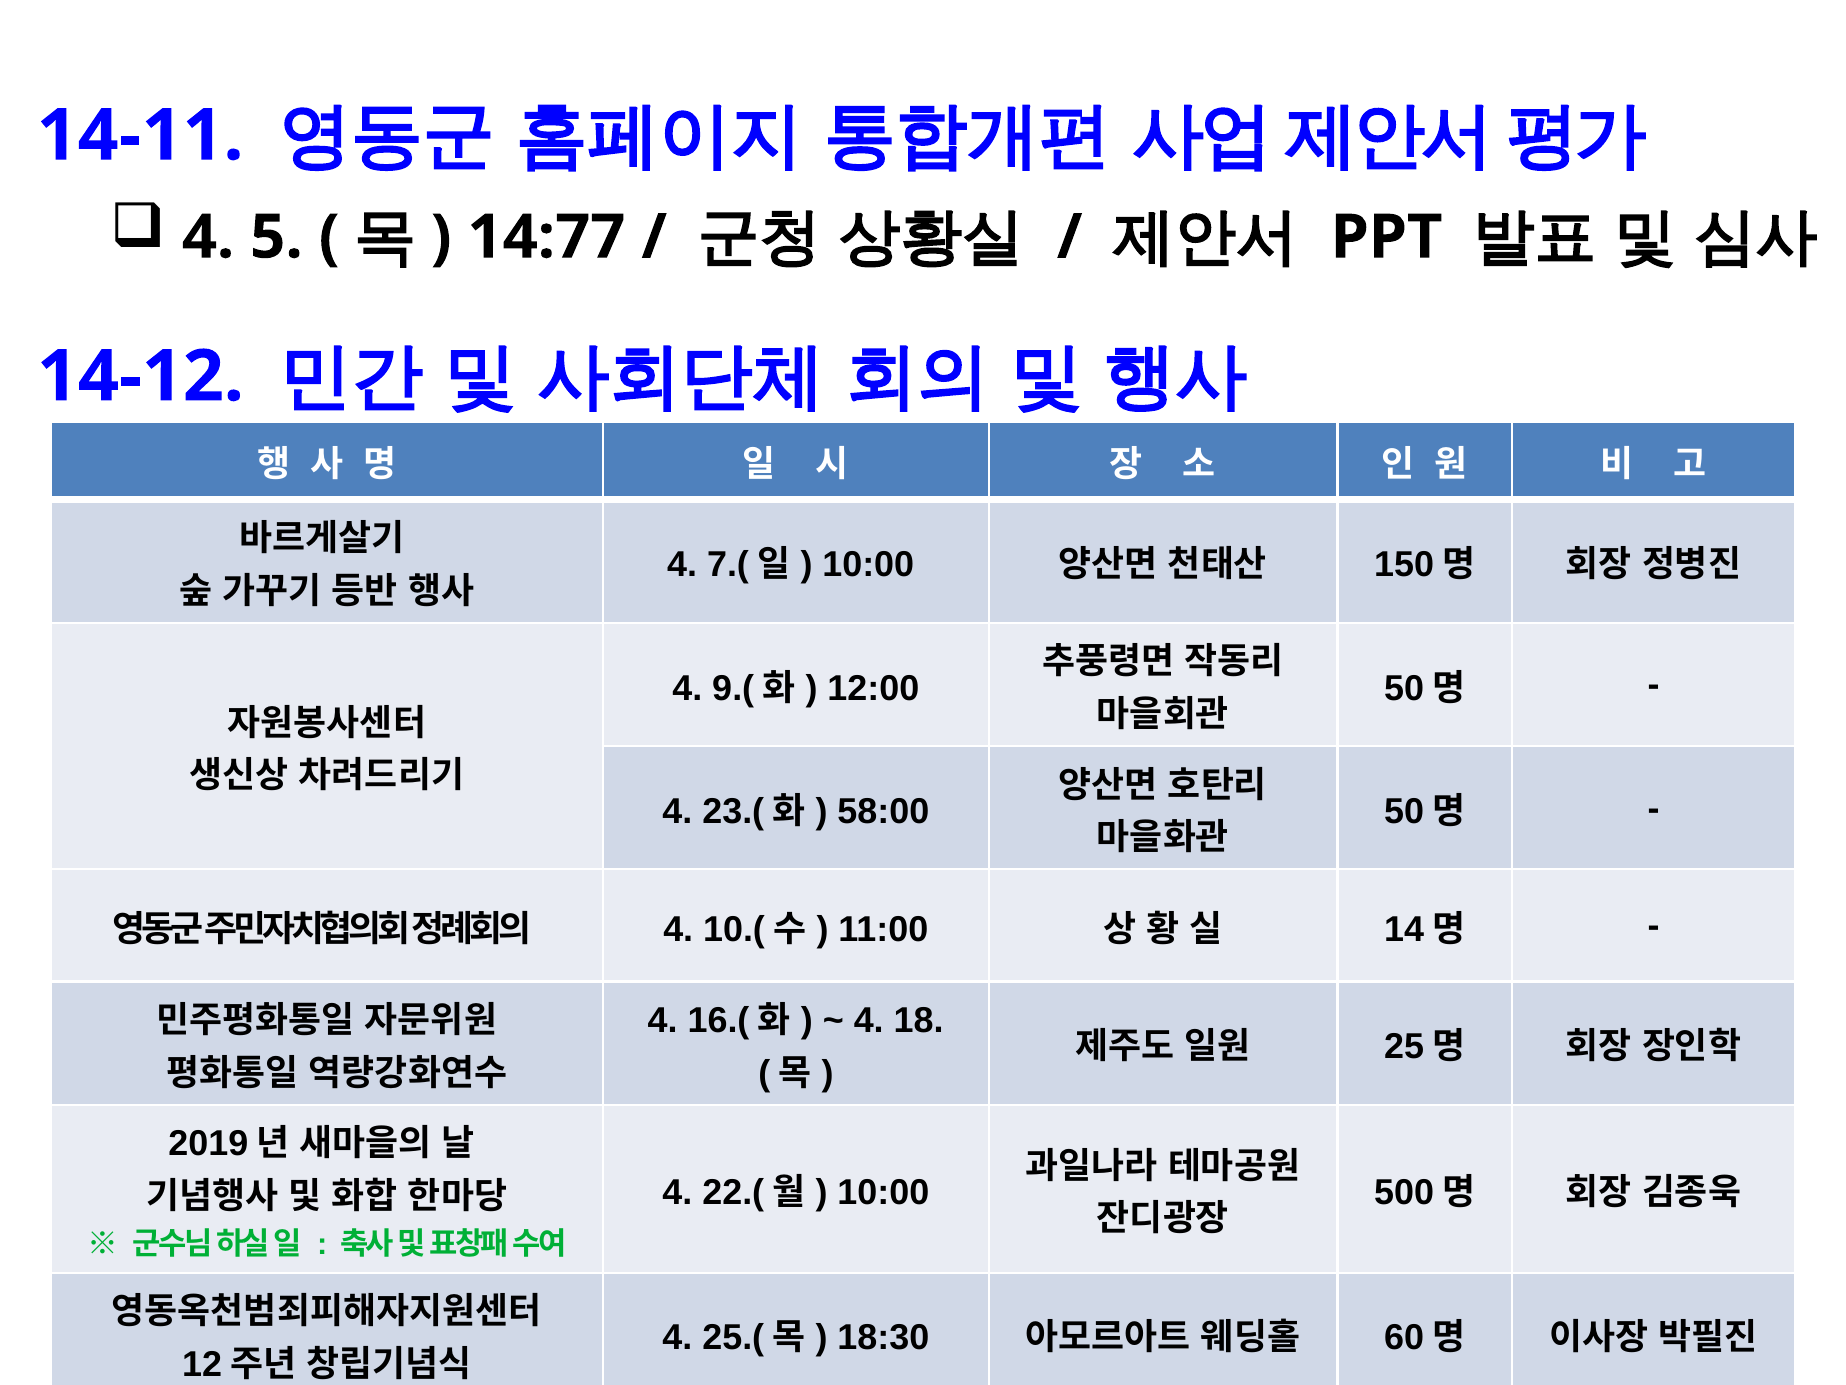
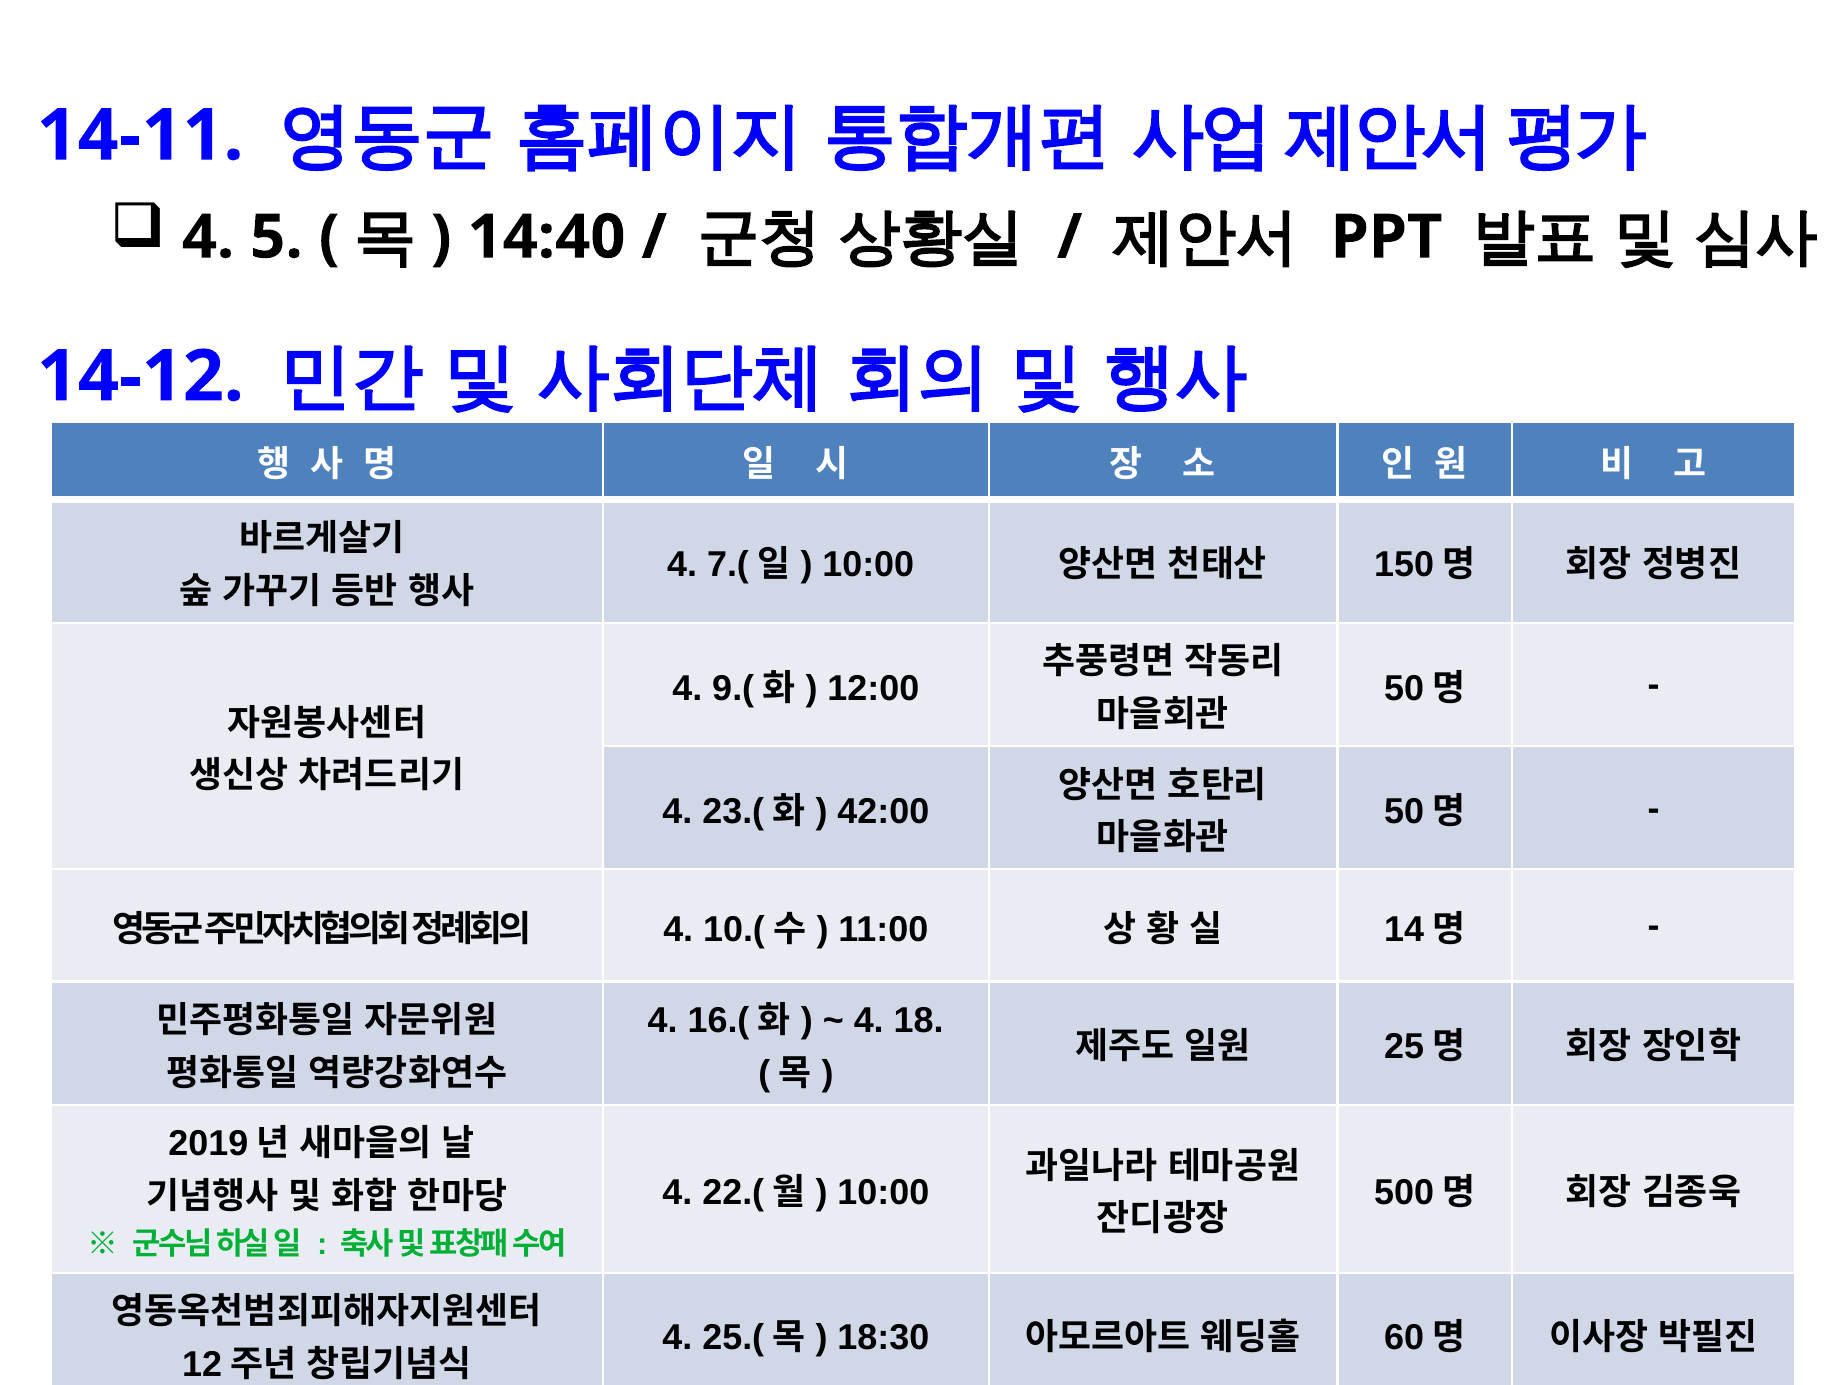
14:77: 14:77 -> 14:40
58:00: 58:00 -> 42:00
